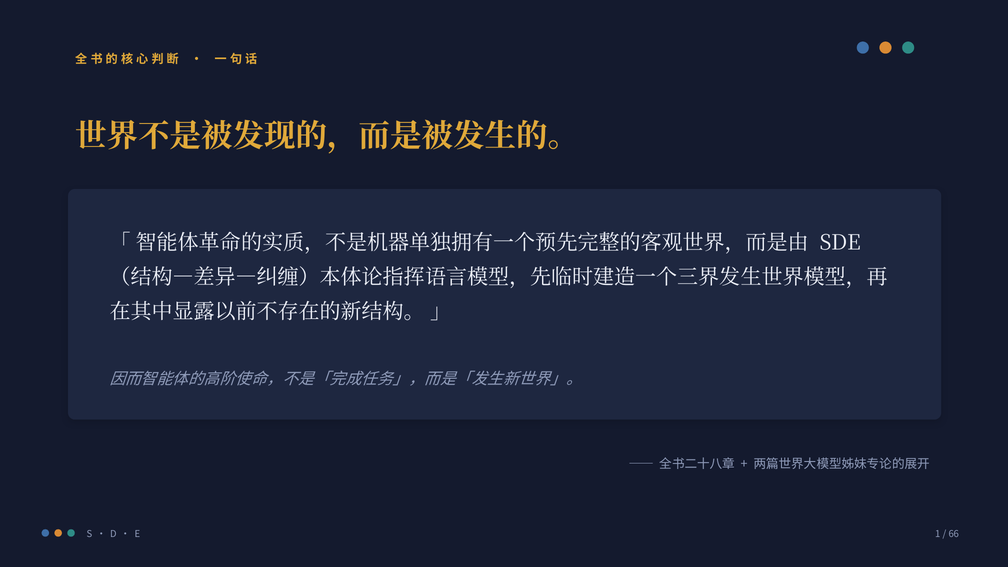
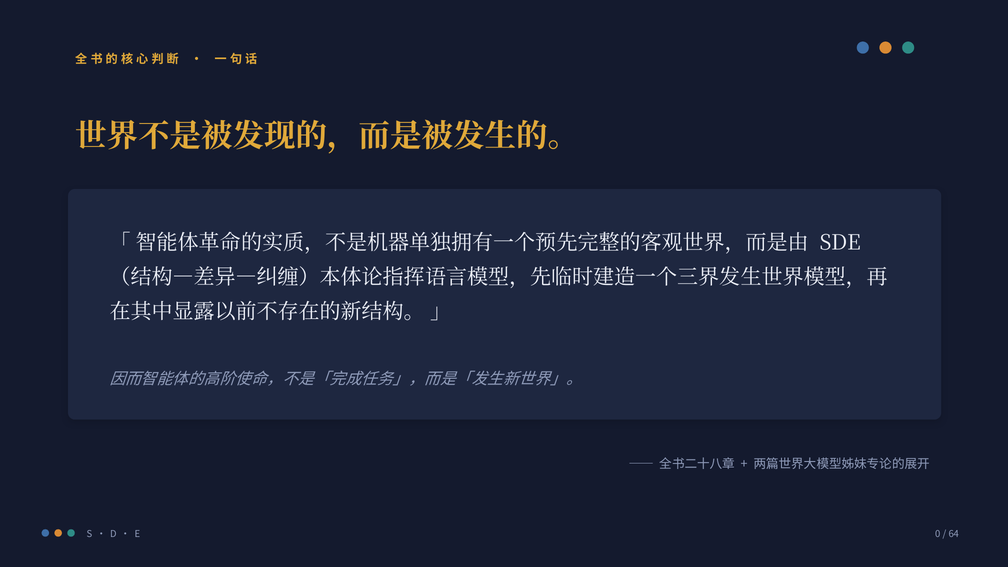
1: 1 -> 0
66: 66 -> 64
